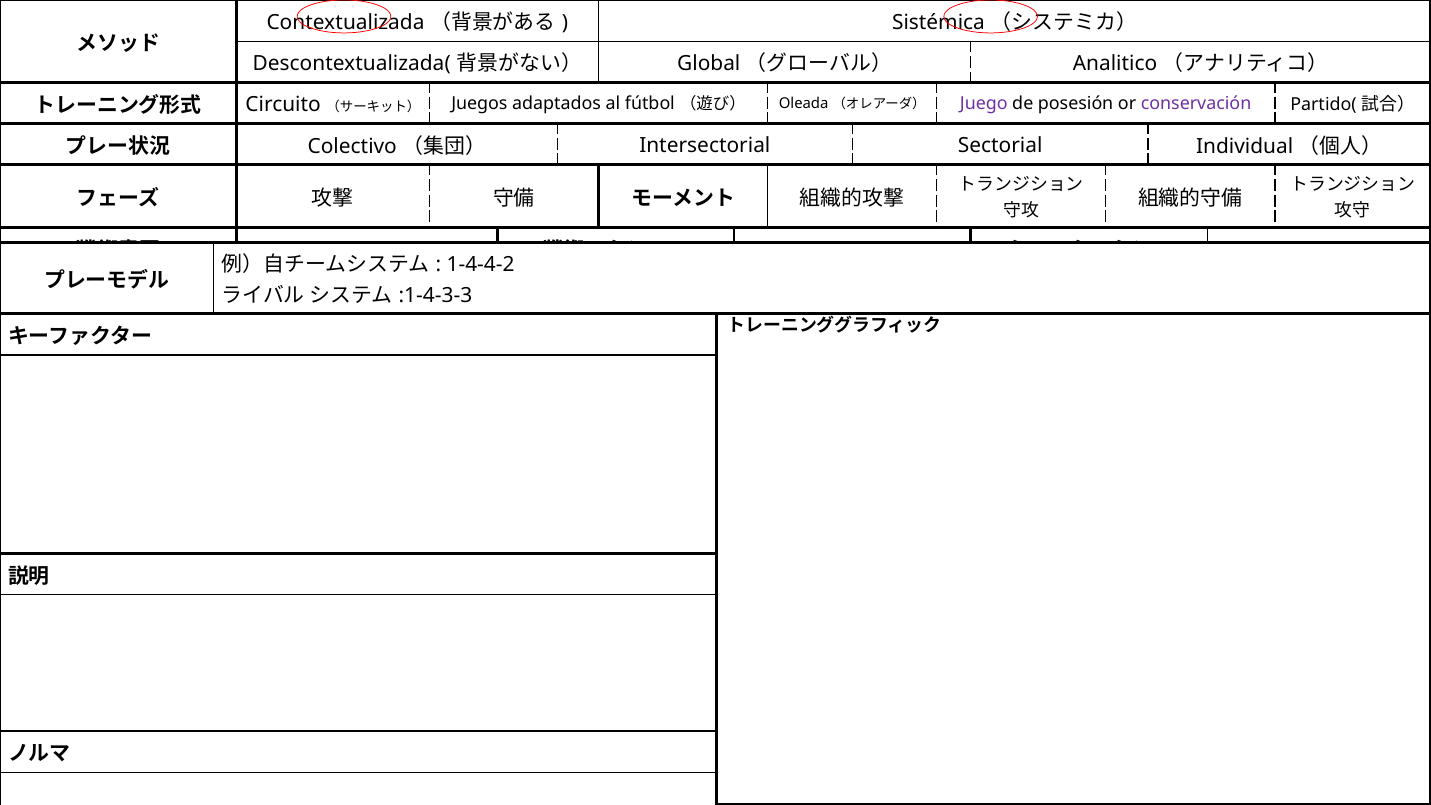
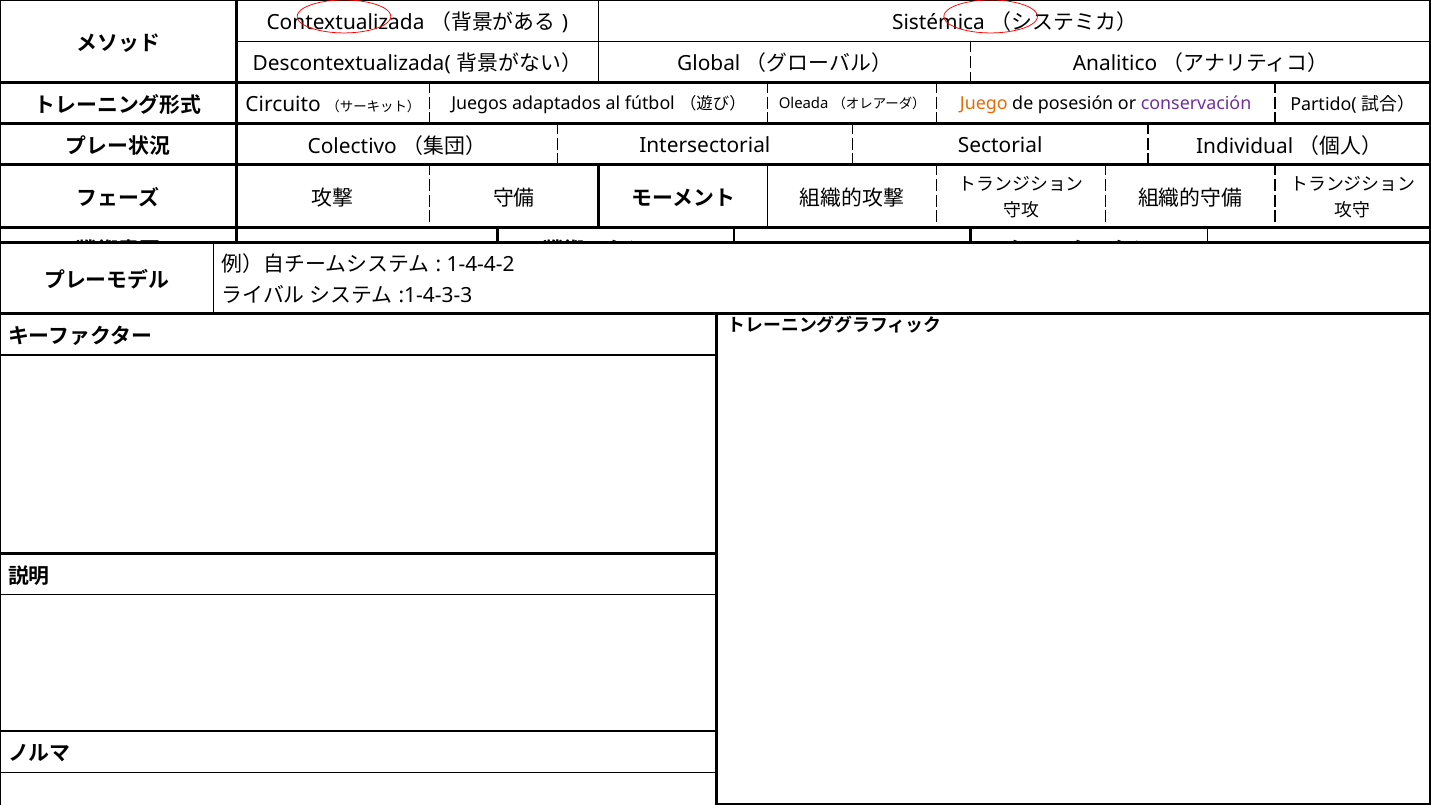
Juego colour: purple -> orange
